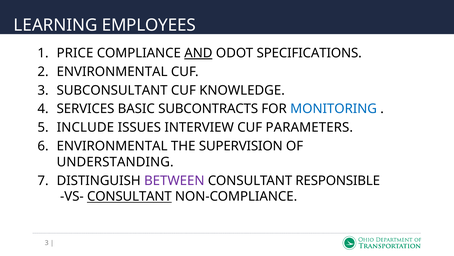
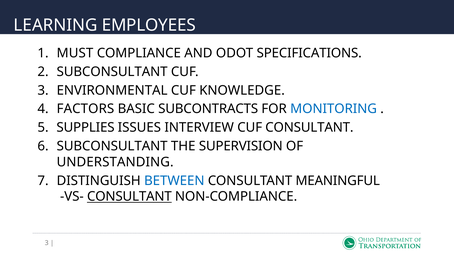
PRICE: PRICE -> MUST
AND underline: present -> none
ENVIRONMENTAL at (112, 72): ENVIRONMENTAL -> SUBCONSULTANT
SUBCONSULTANT: SUBCONSULTANT -> ENVIRONMENTAL
SERVICES: SERVICES -> FACTORS
INCLUDE: INCLUDE -> SUPPLIES
CUF PARAMETERS: PARAMETERS -> CONSULTANT
ENVIRONMENTAL at (112, 146): ENVIRONMENTAL -> SUBCONSULTANT
BETWEEN colour: purple -> blue
RESPONSIBLE: RESPONSIBLE -> MEANINGFUL
